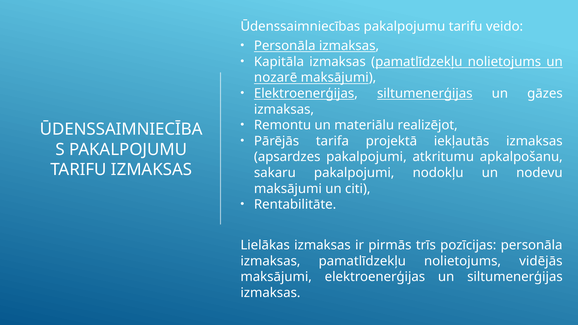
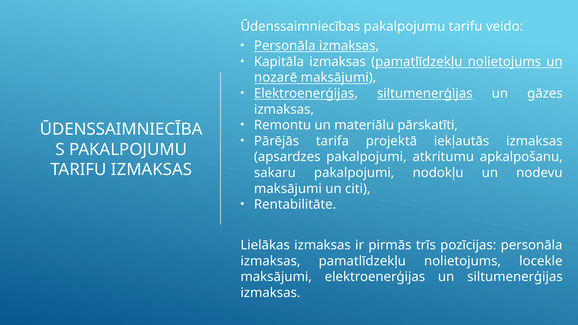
realizējot: realizējot -> pārskatīti
vidējās: vidējās -> locekle
